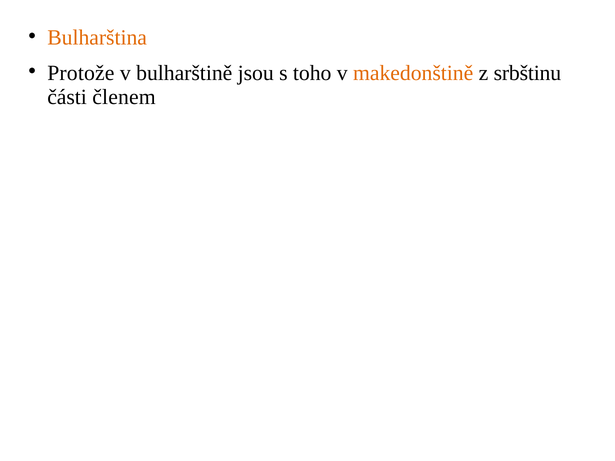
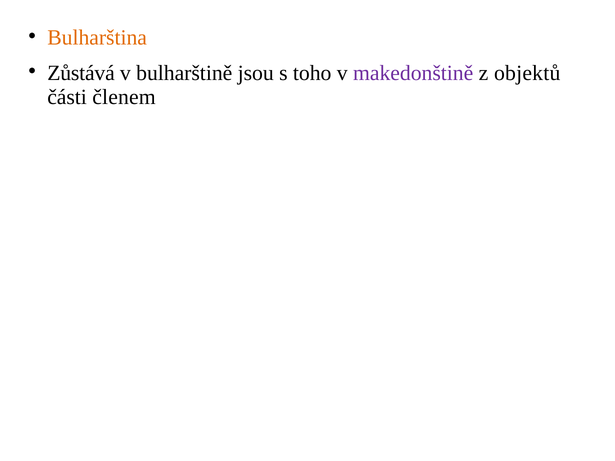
Protože: Protože -> Zůstává
makedonštině colour: orange -> purple
srbštinu: srbštinu -> objektů
